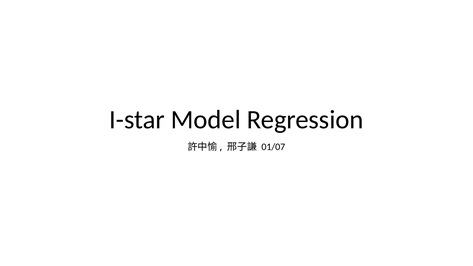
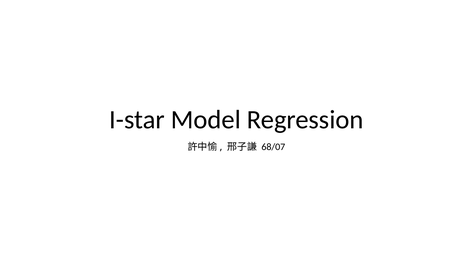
01/07: 01/07 -> 68/07
